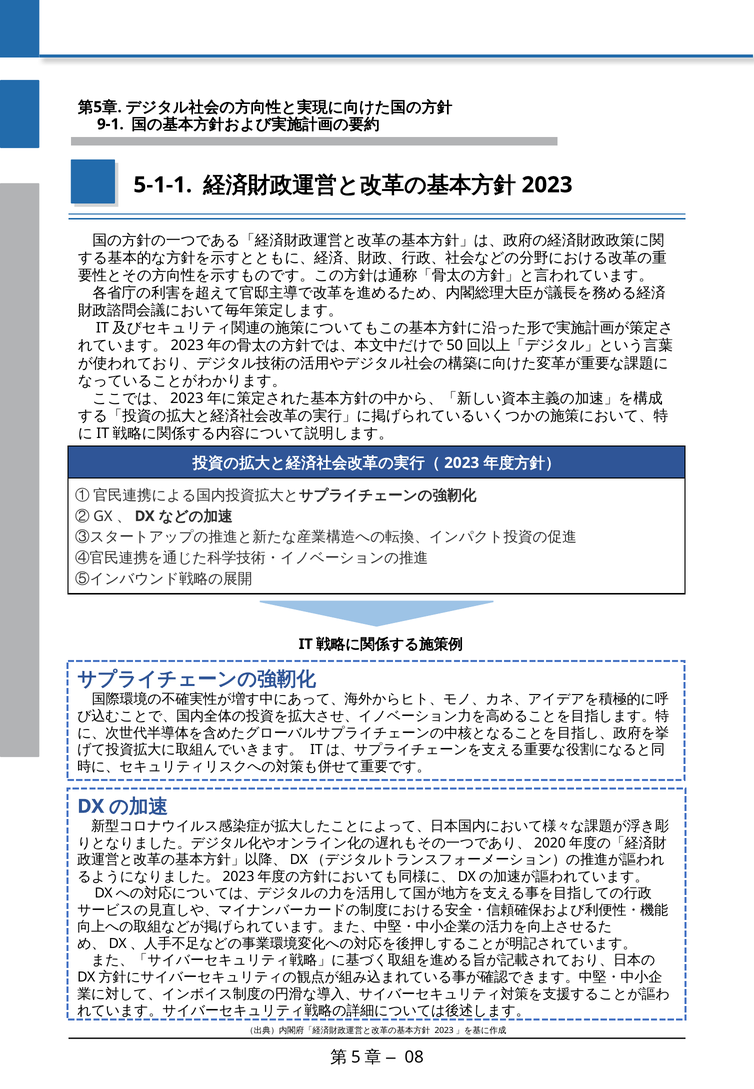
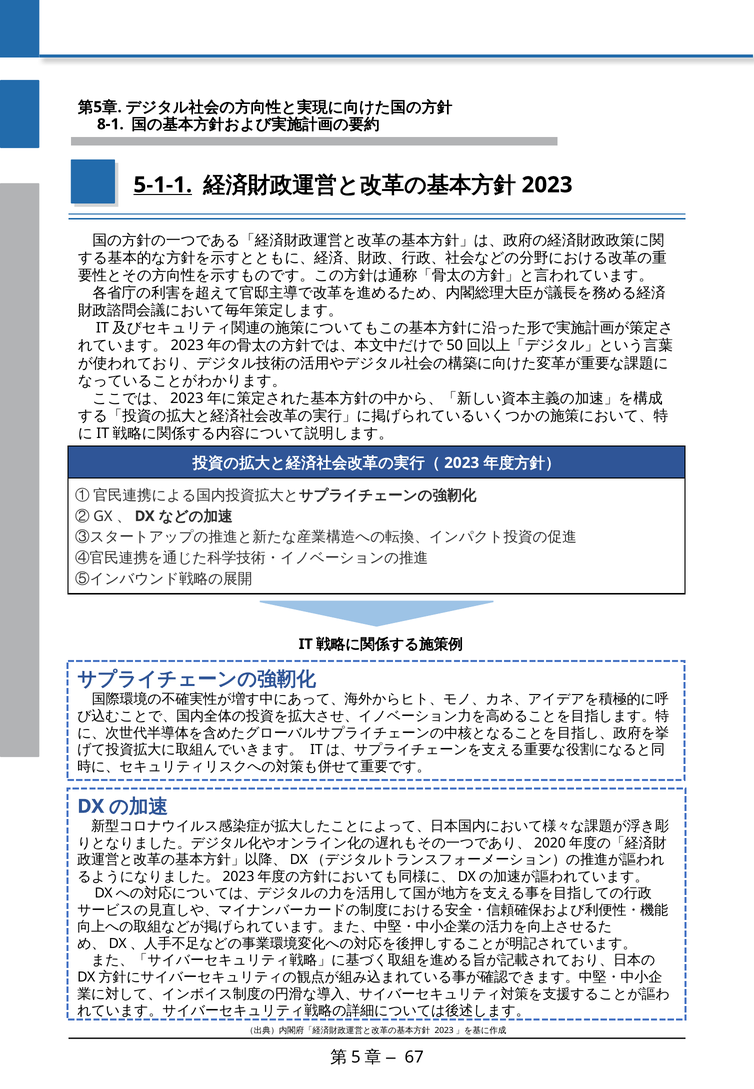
9-1: 9-1 -> 8-1
5-1-1 underline: none -> present
08: 08 -> 67
